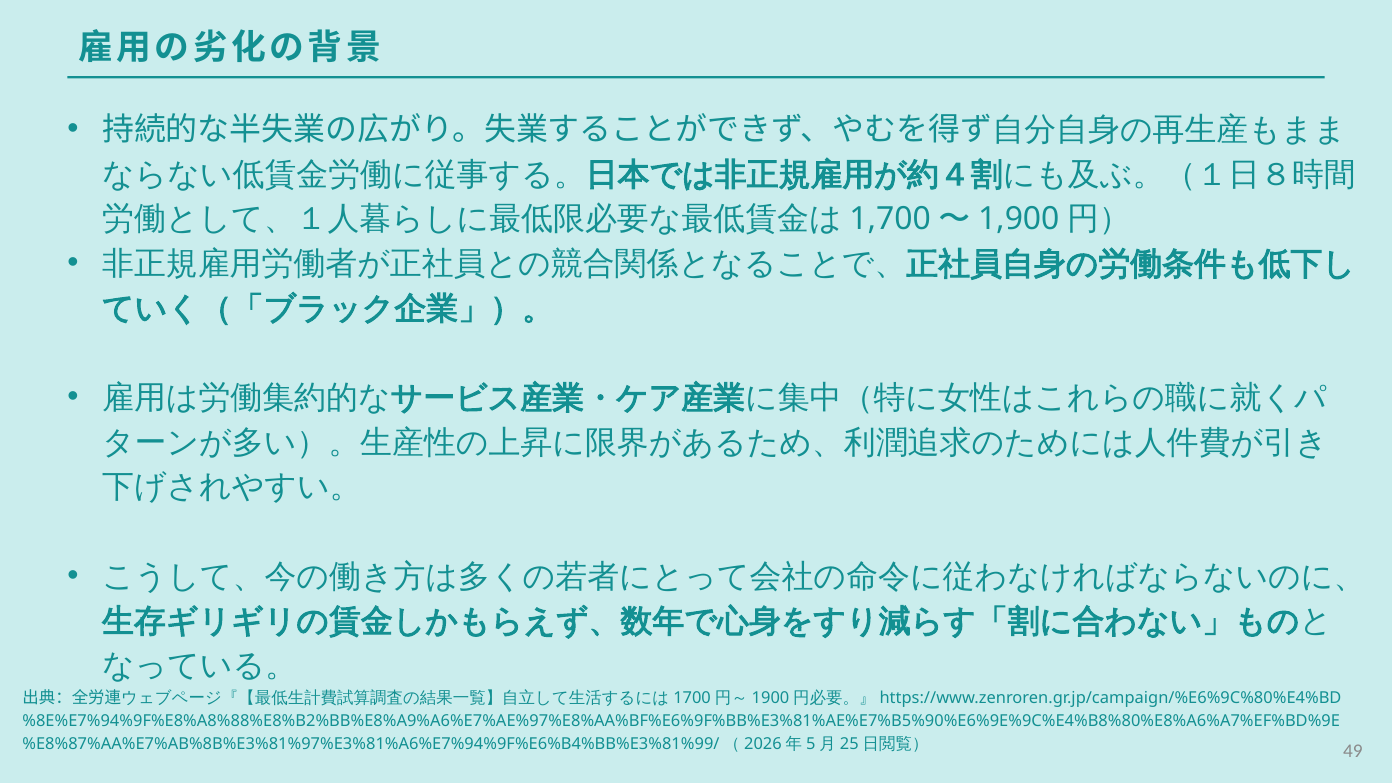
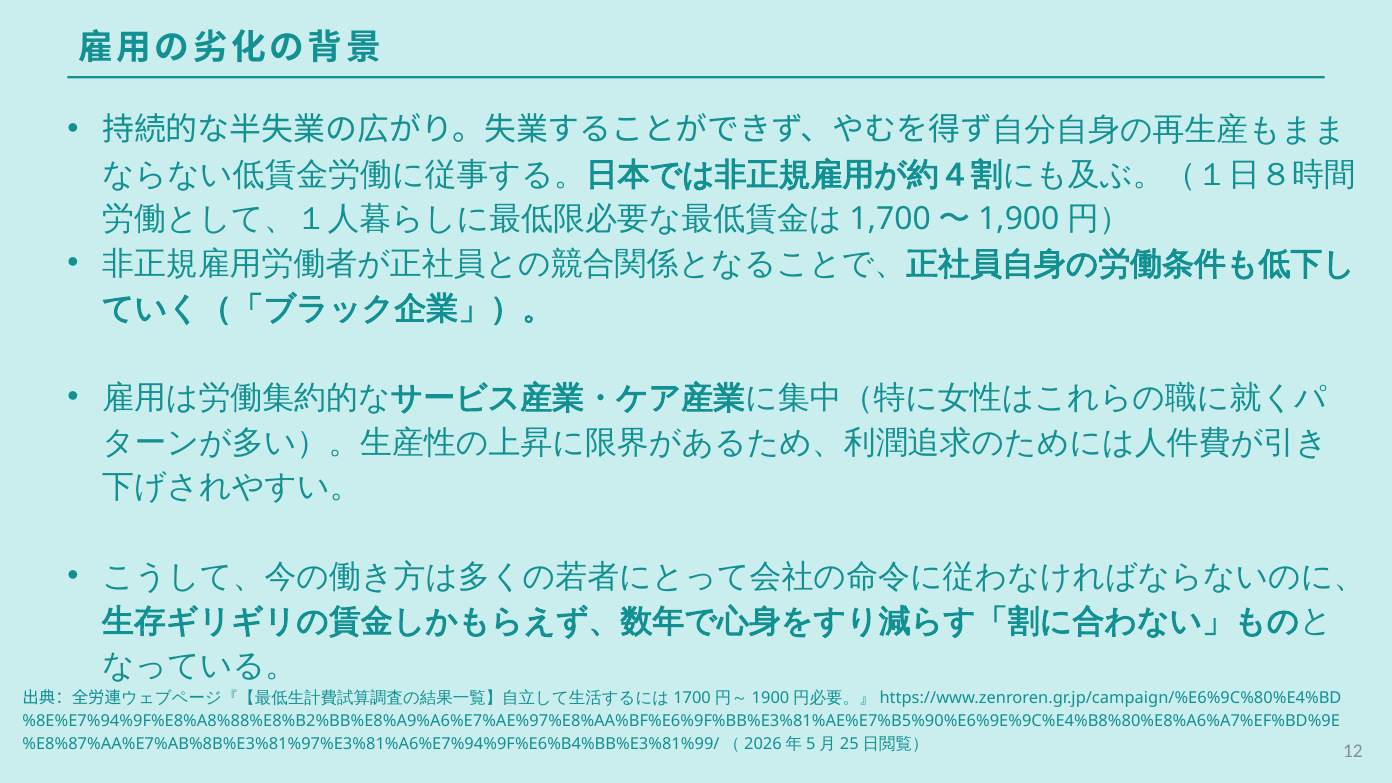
49: 49 -> 12
